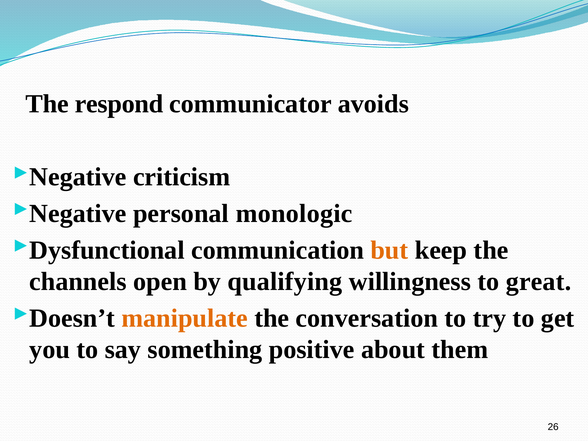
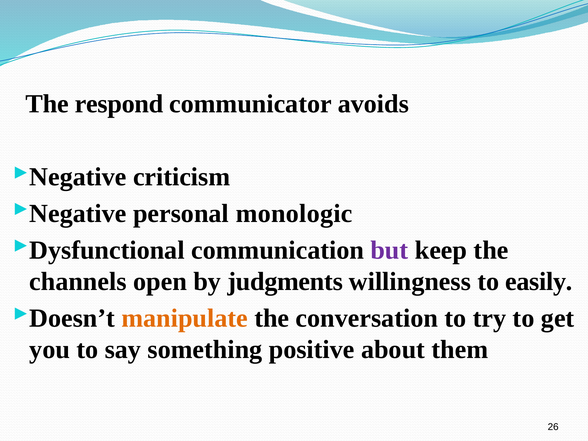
but colour: orange -> purple
qualifying: qualifying -> judgments
great: great -> easily
